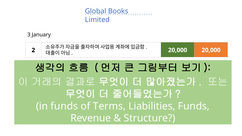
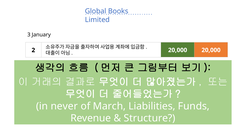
in funds: funds -> never
Terms: Terms -> March
